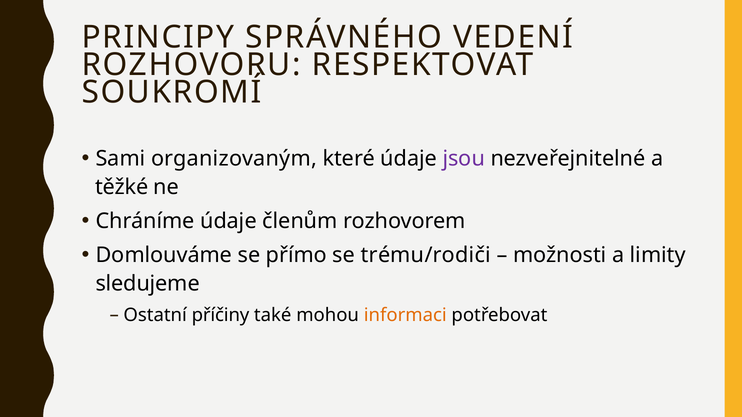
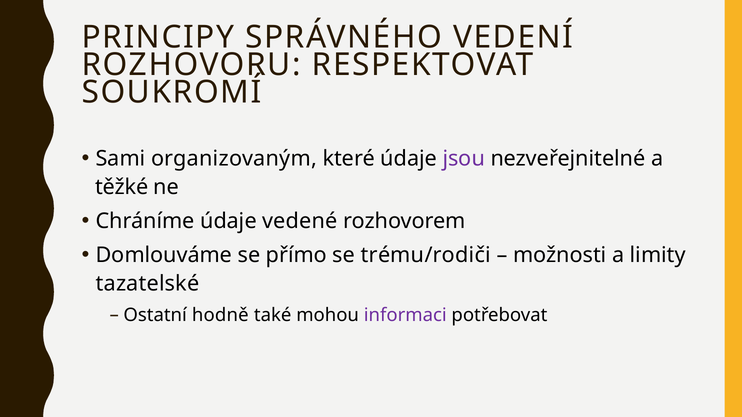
členům: členům -> vedené
sledujeme: sledujeme -> tazatelské
příčiny: příčiny -> hodně
informaci colour: orange -> purple
